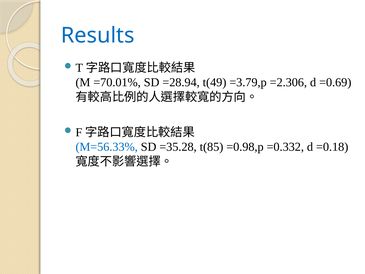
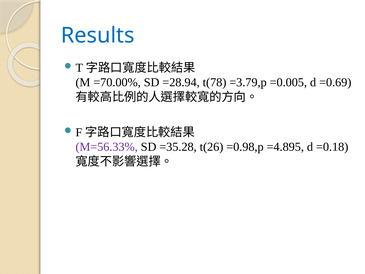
=70.01%: =70.01% -> =70.00%
t(49: t(49 -> t(78
=2.306: =2.306 -> =0.005
M=56.33% colour: blue -> purple
t(85: t(85 -> t(26
=0.332: =0.332 -> =4.895
